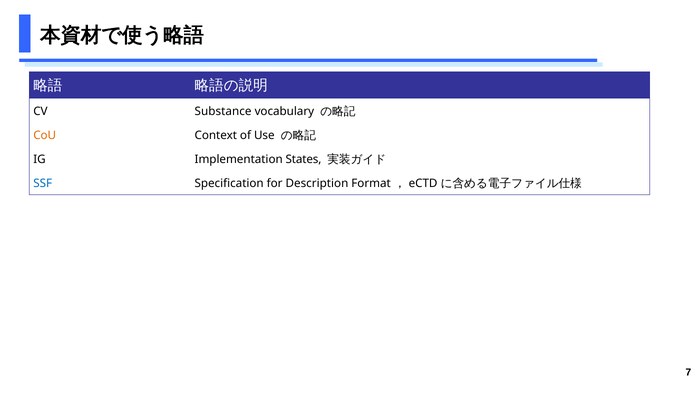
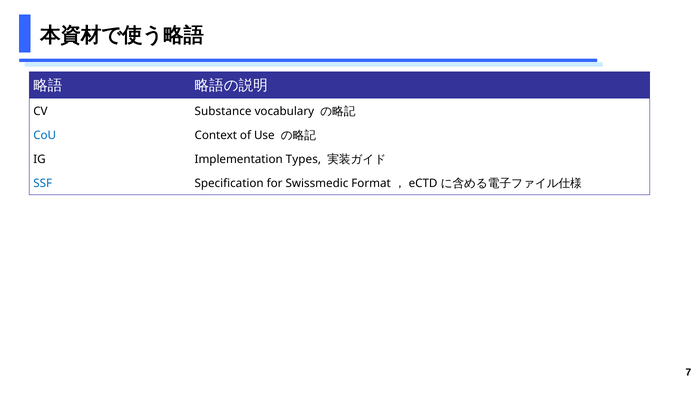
CoU colour: orange -> blue
States: States -> Types
Description: Description -> Swissmedic
